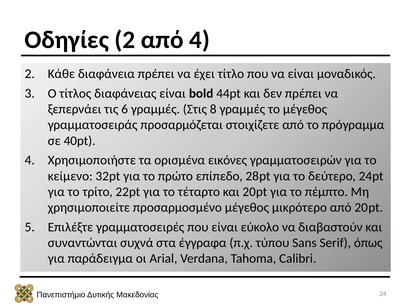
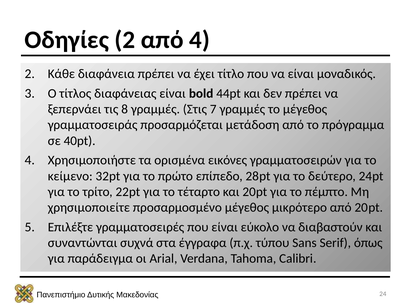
6: 6 -> 8
8: 8 -> 7
στοιχίζετε: στοιχίζετε -> μετάδοση
